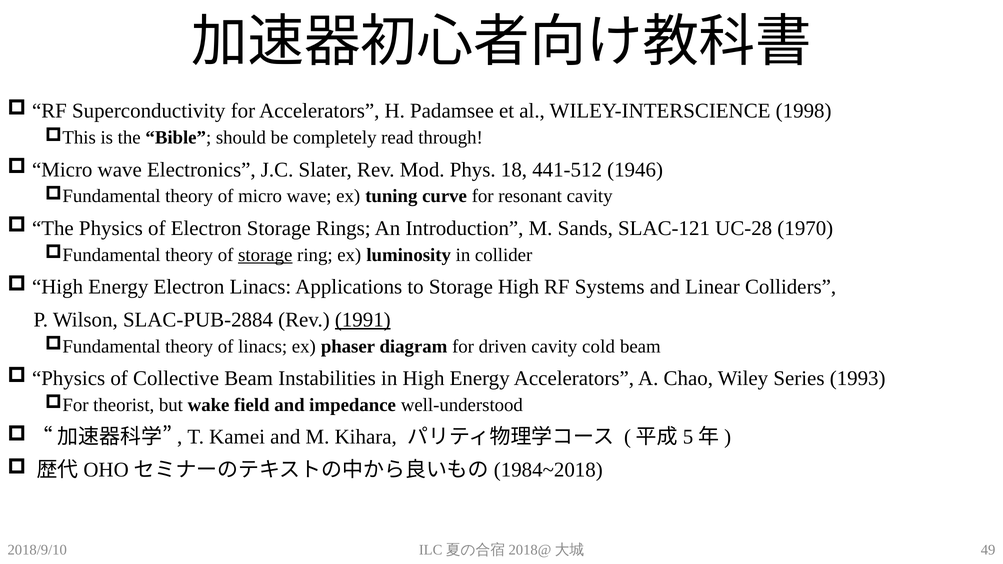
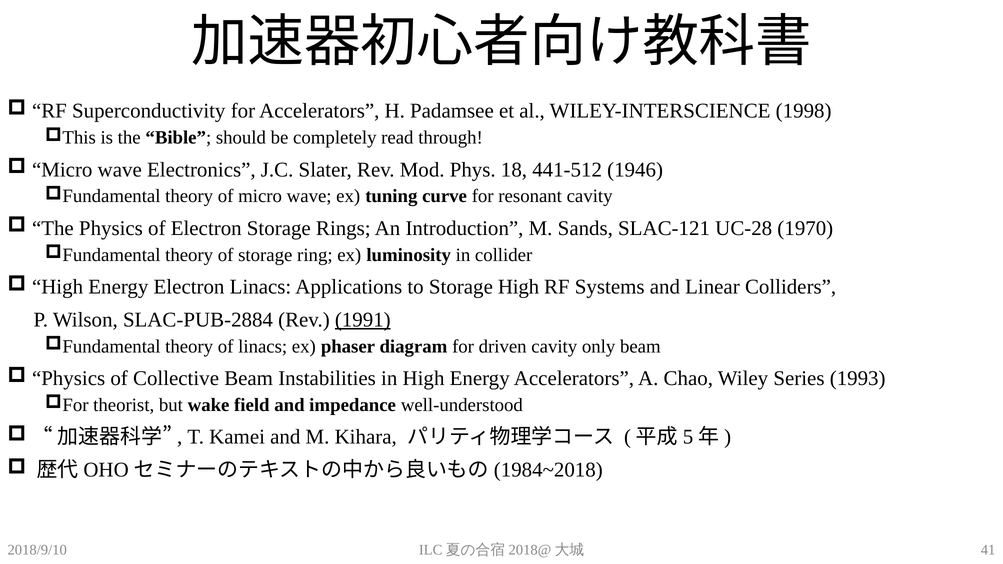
storage at (265, 255) underline: present -> none
cold: cold -> only
49: 49 -> 41
